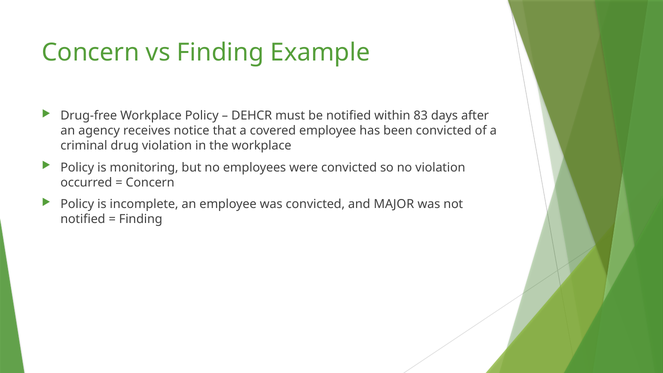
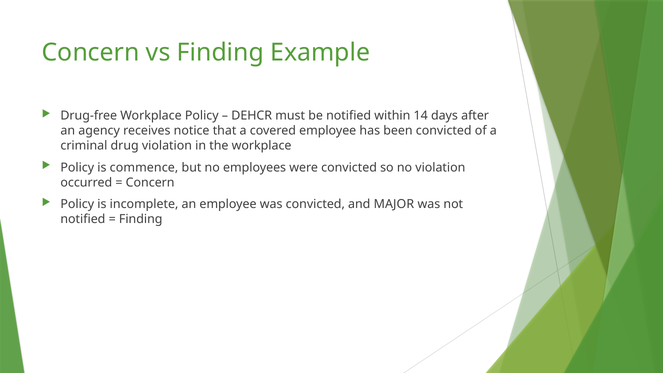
83: 83 -> 14
monitoring: monitoring -> commence
